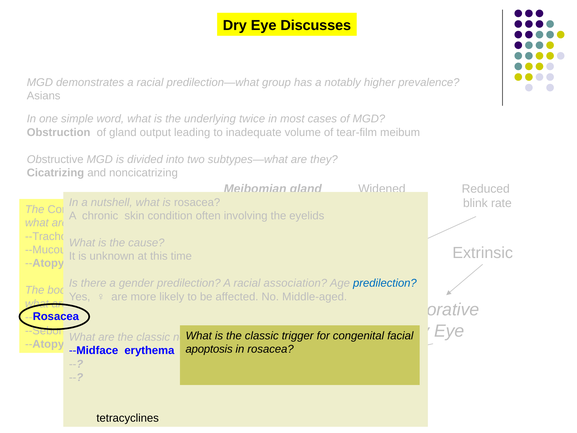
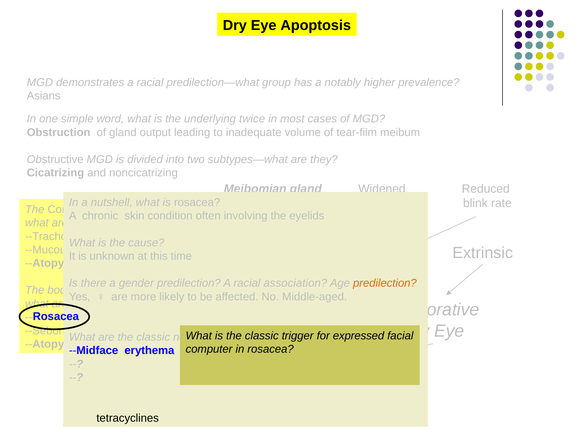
Discusses: Discusses -> Apoptosis
predilection at (385, 283) colour: blue -> orange
congenital: congenital -> expressed
apoptosis: apoptosis -> computer
